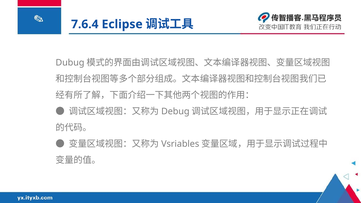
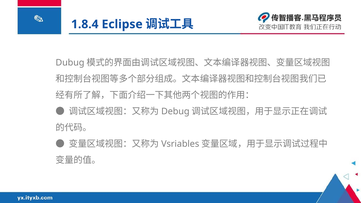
7.6.4: 7.6.4 -> 1.8.4
